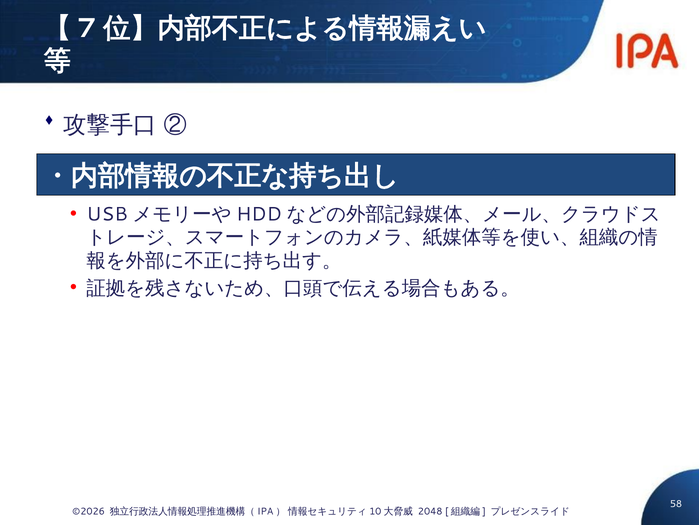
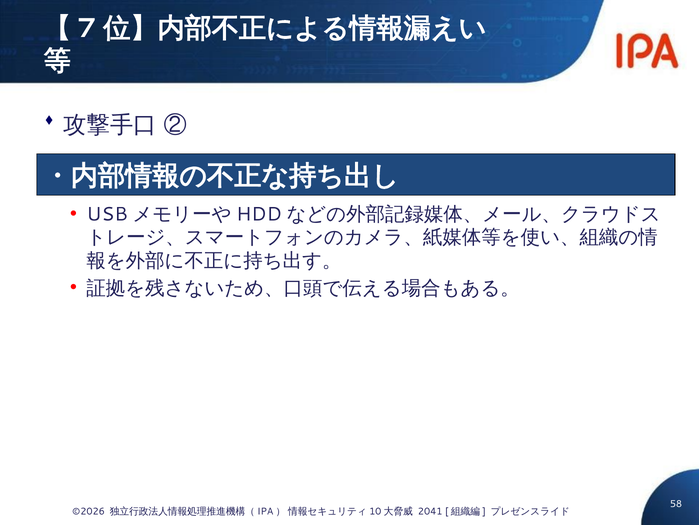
2048: 2048 -> 2041
